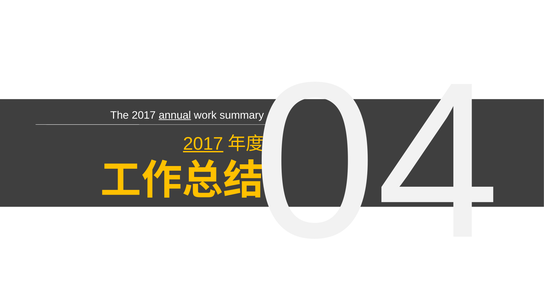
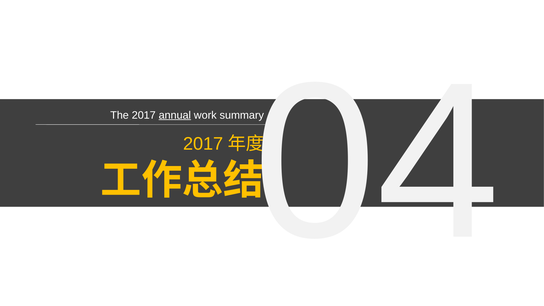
2017 at (203, 144) underline: present -> none
